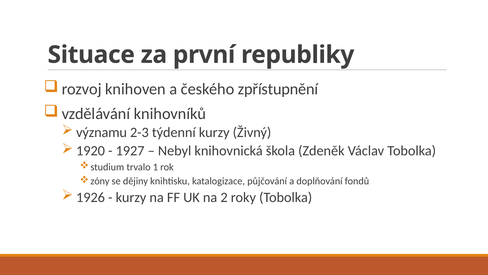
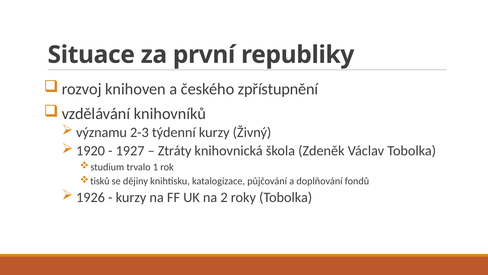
Nebyl: Nebyl -> Ztráty
zóny: zóny -> tisků
